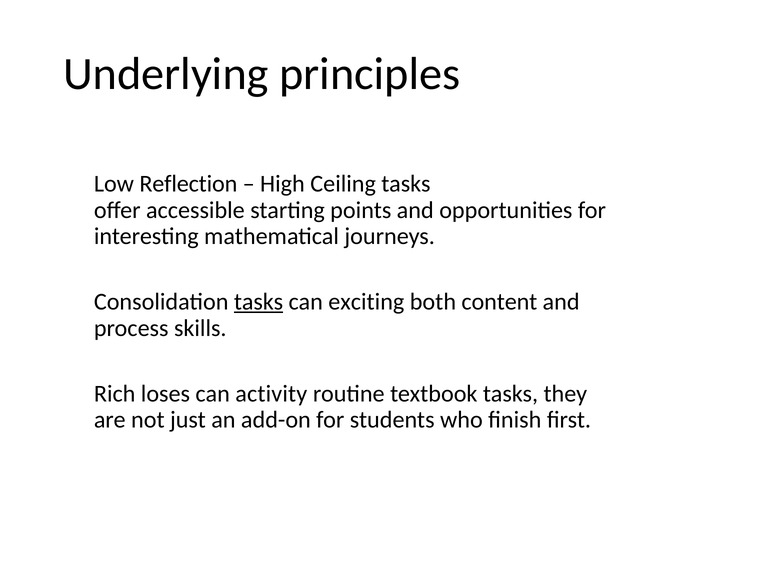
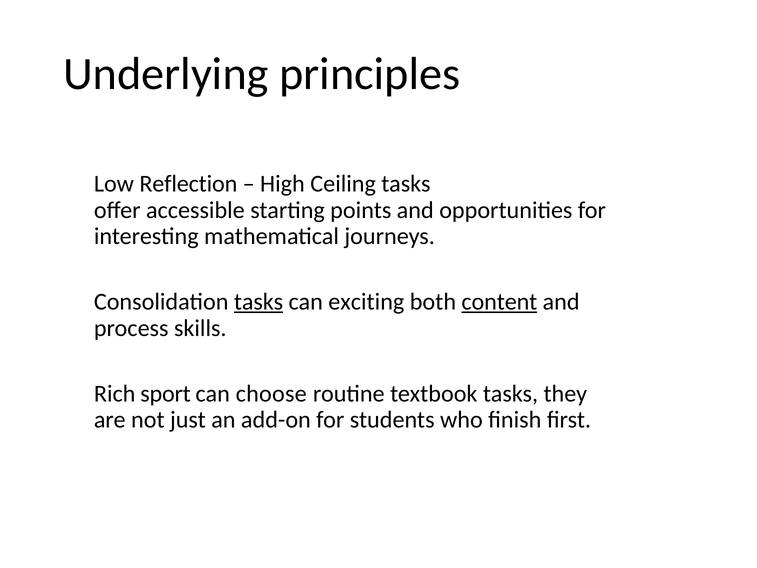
content underline: none -> present
loses: loses -> sport
activity: activity -> choose
